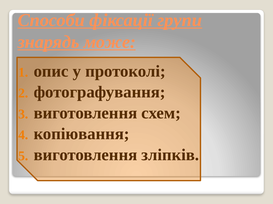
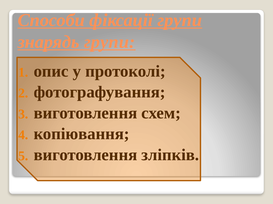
знарядь може: може -> групи
